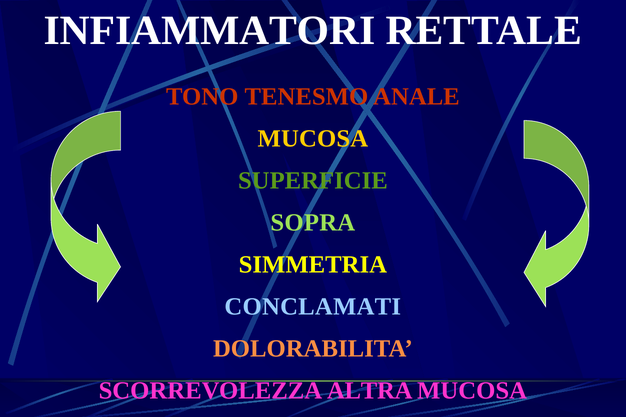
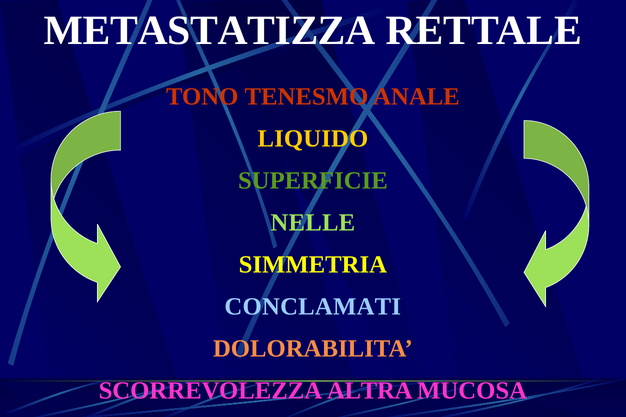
INFIAMMATORI: INFIAMMATORI -> METASTATIZZA
MUCOSA at (313, 139): MUCOSA -> LIQUIDO
SOPRA: SOPRA -> NELLE
